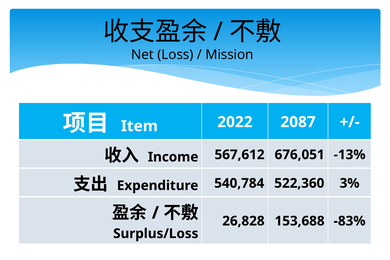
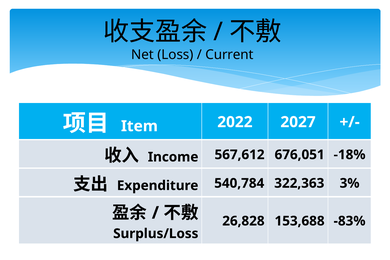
Mission: Mission -> Current
2087: 2087 -> 2027
-13%: -13% -> -18%
522,360: 522,360 -> 322,363
